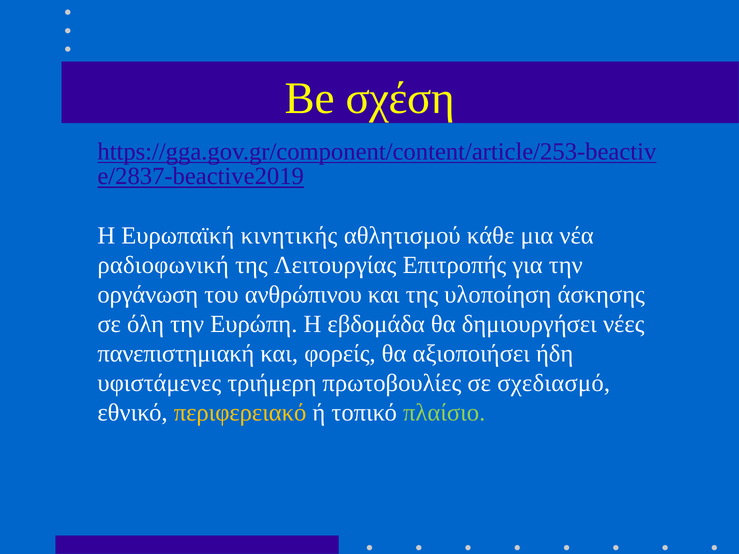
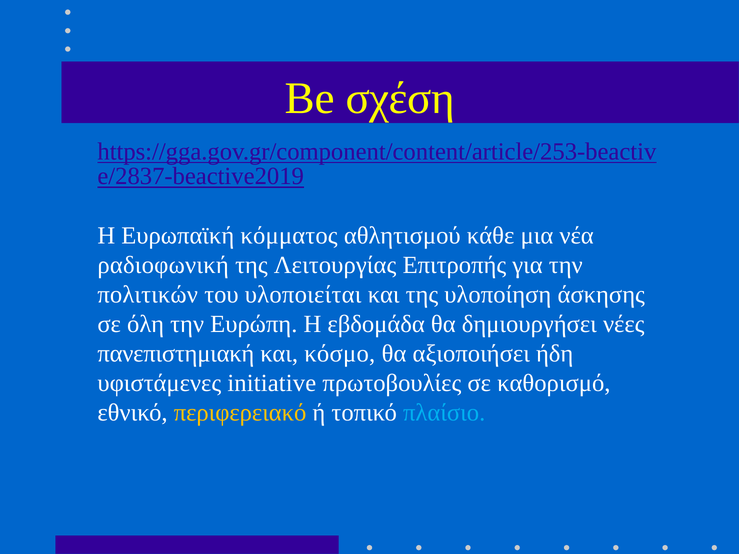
κινητικής: κινητικής -> κόμματος
οργάνωση: οργάνωση -> πολιτικών
ανθρώπινου: ανθρώπινου -> υλοποιείται
φορείς: φορείς -> κόσμο
τριήμερη: τριήμερη -> initiative
σχεδιασμό: σχεδιασμό -> καθορισμό
πλαίσιο colour: light green -> light blue
